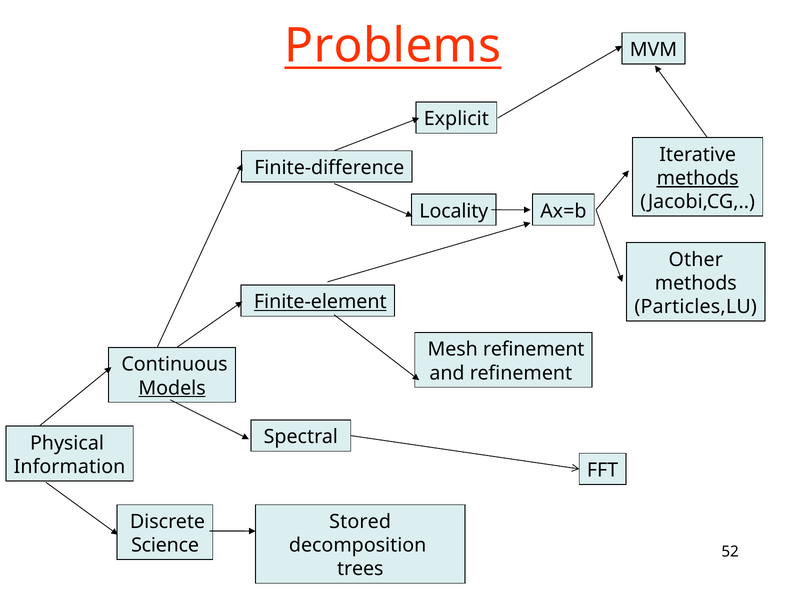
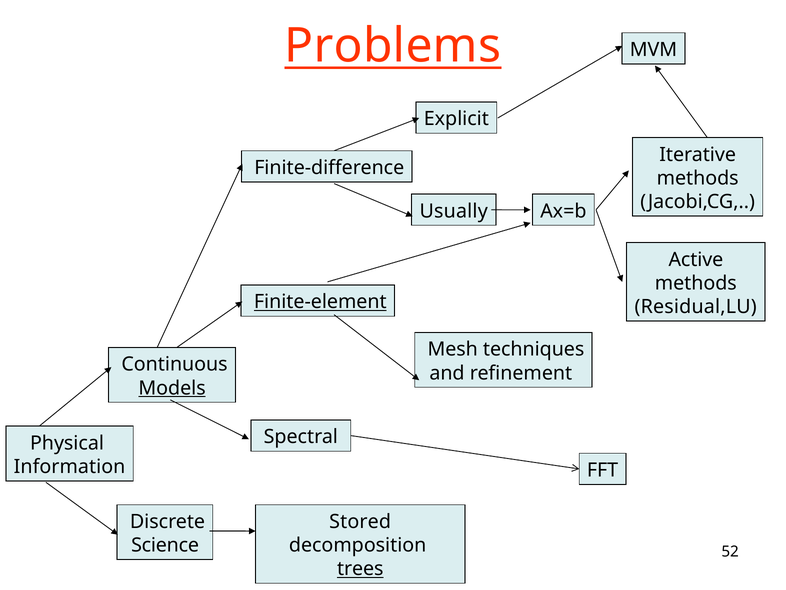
methods at (698, 178) underline: present -> none
Locality: Locality -> Usually
Other: Other -> Active
Particles,LU: Particles,LU -> Residual,LU
Mesh refinement: refinement -> techniques
trees underline: none -> present
